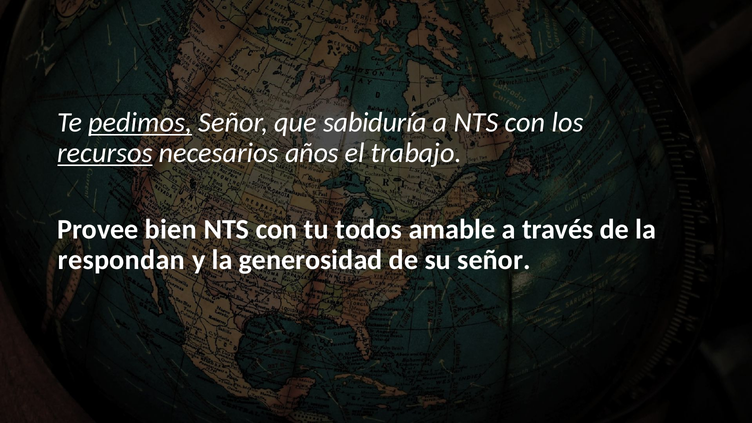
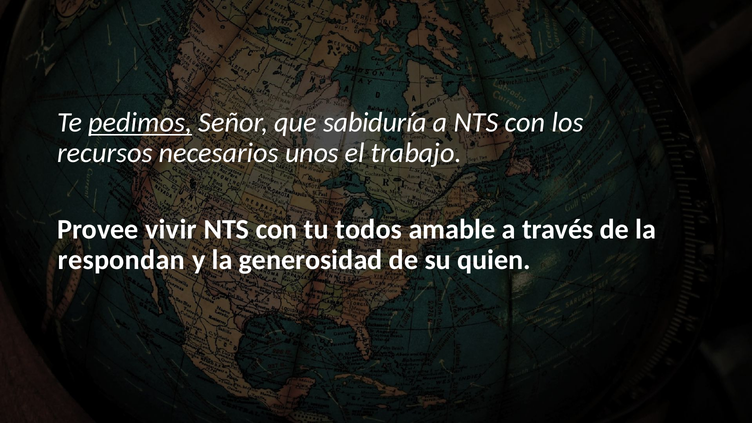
recursos underline: present -> none
años: años -> unos
bien: bien -> vivir
su señor: señor -> quien
